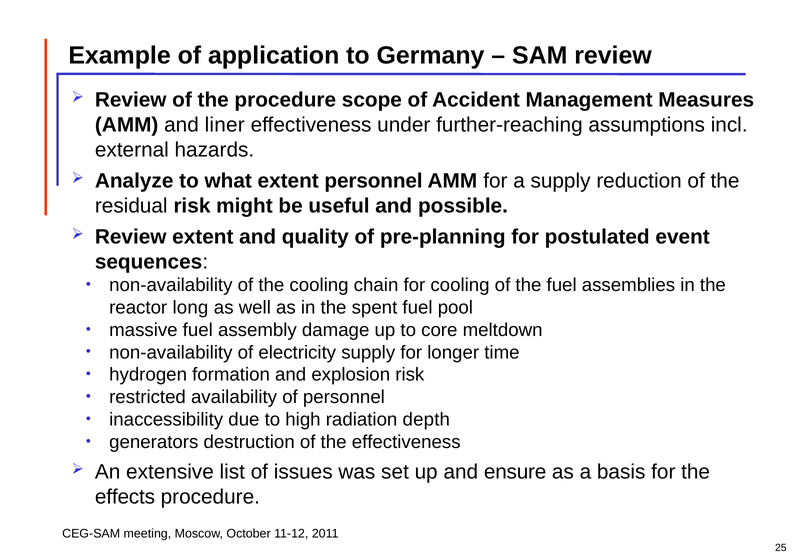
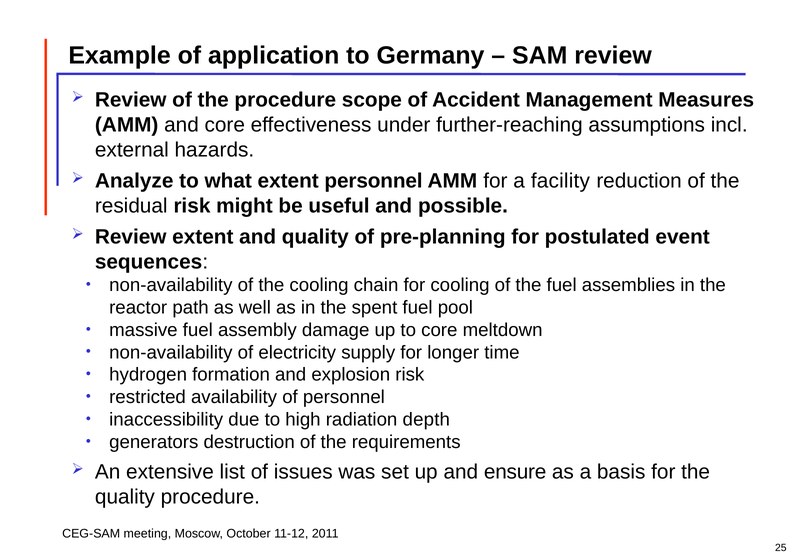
and liner: liner -> core
a supply: supply -> facility
long: long -> path
the effectiveness: effectiveness -> requirements
effects at (125, 497): effects -> quality
